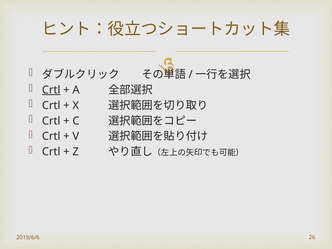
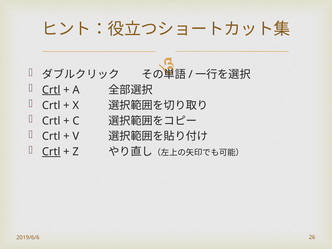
Crtl at (51, 152) underline: none -> present
